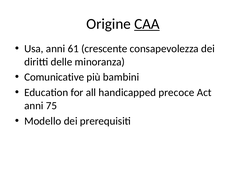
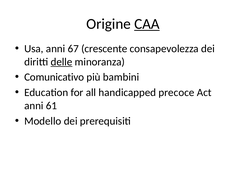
61: 61 -> 67
delle underline: none -> present
Comunicative: Comunicative -> Comunicativo
75: 75 -> 61
